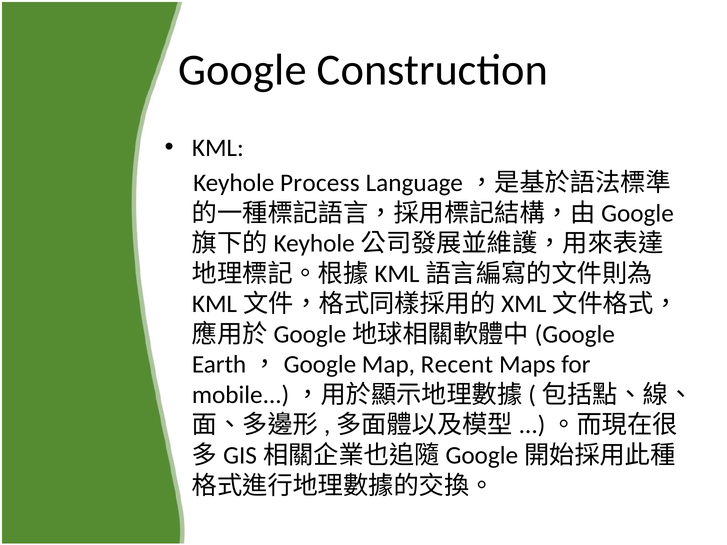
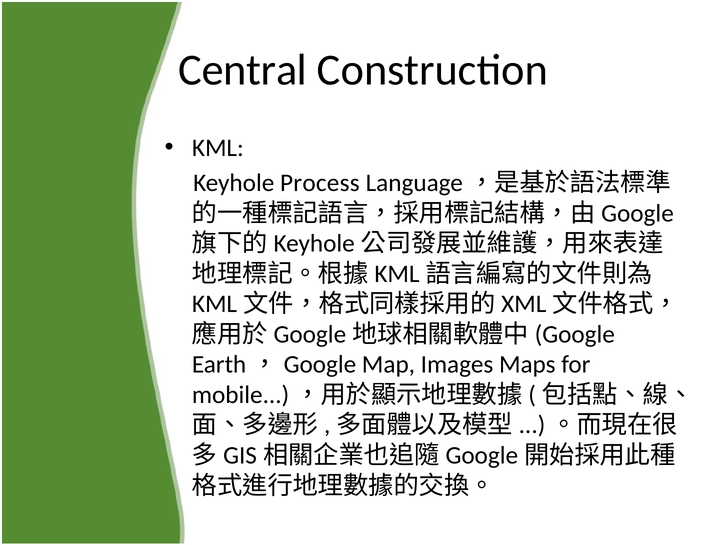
Google: Google -> Central
Recent: Recent -> Images
